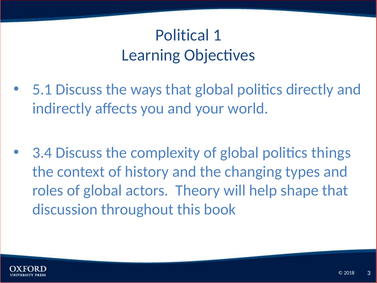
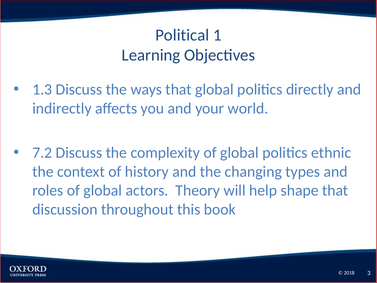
5.1: 5.1 -> 1.3
3.4: 3.4 -> 7.2
things: things -> ethnic
